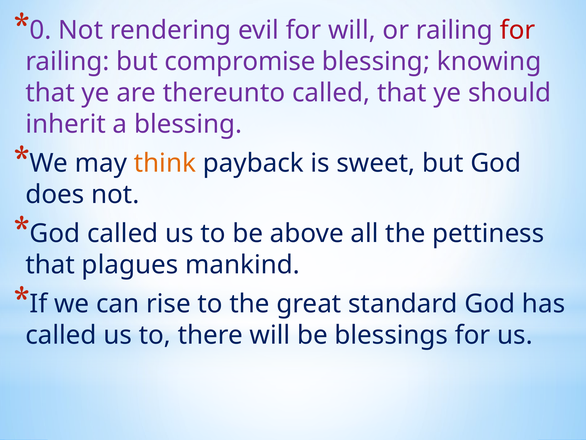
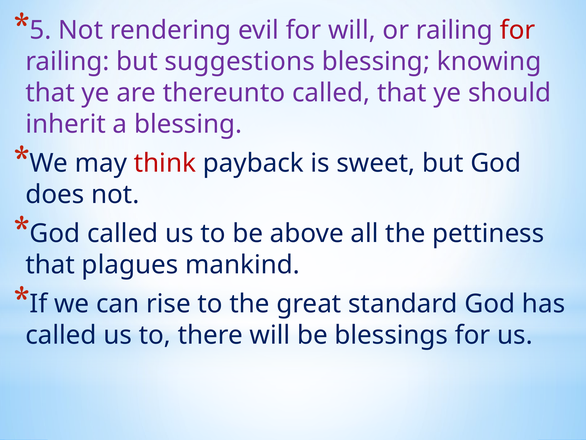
0: 0 -> 5
compromise: compromise -> suggestions
think colour: orange -> red
